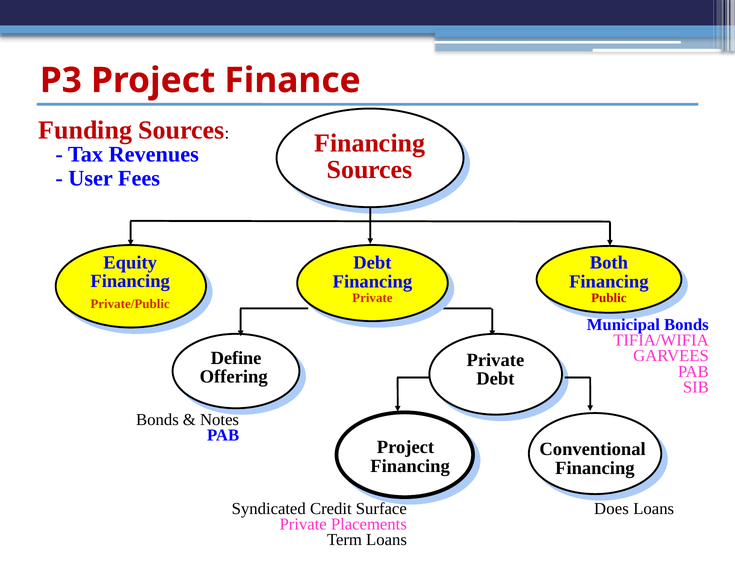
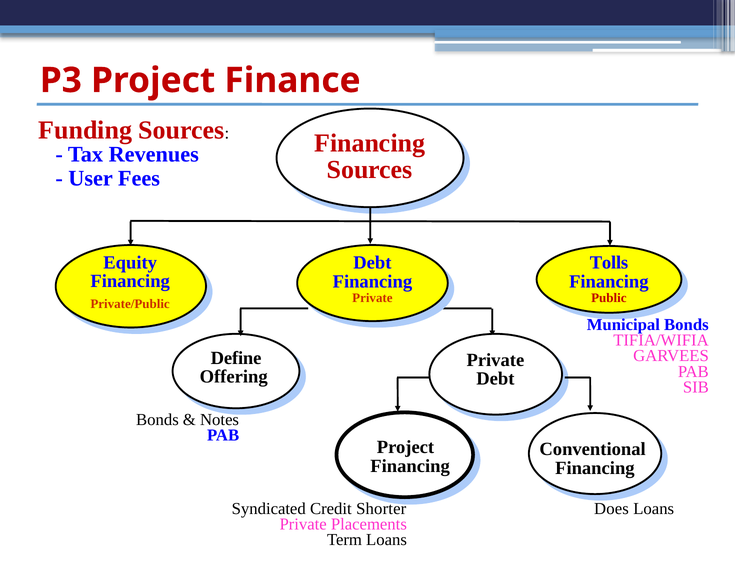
Both: Both -> Tolls
Surface: Surface -> Shorter
